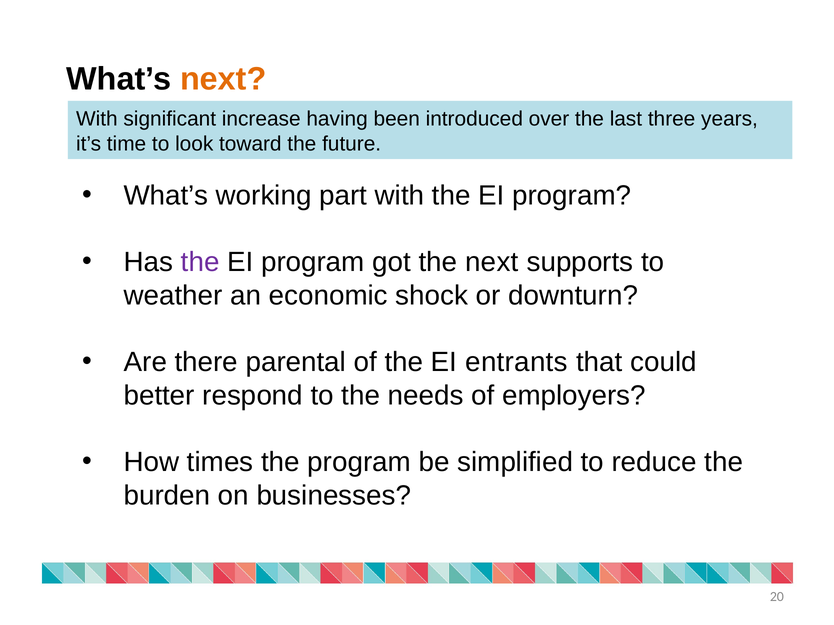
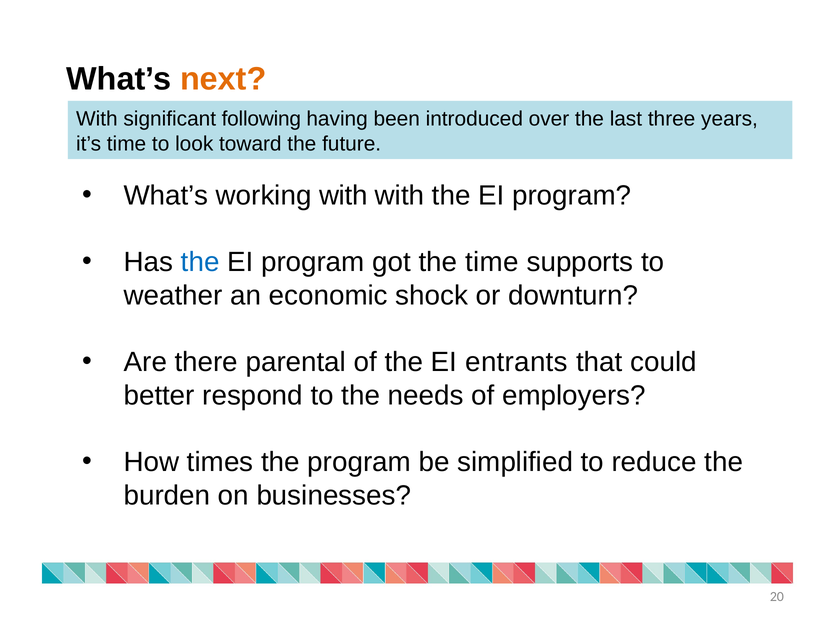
increase: increase -> following
working part: part -> with
the at (200, 262) colour: purple -> blue
the next: next -> time
